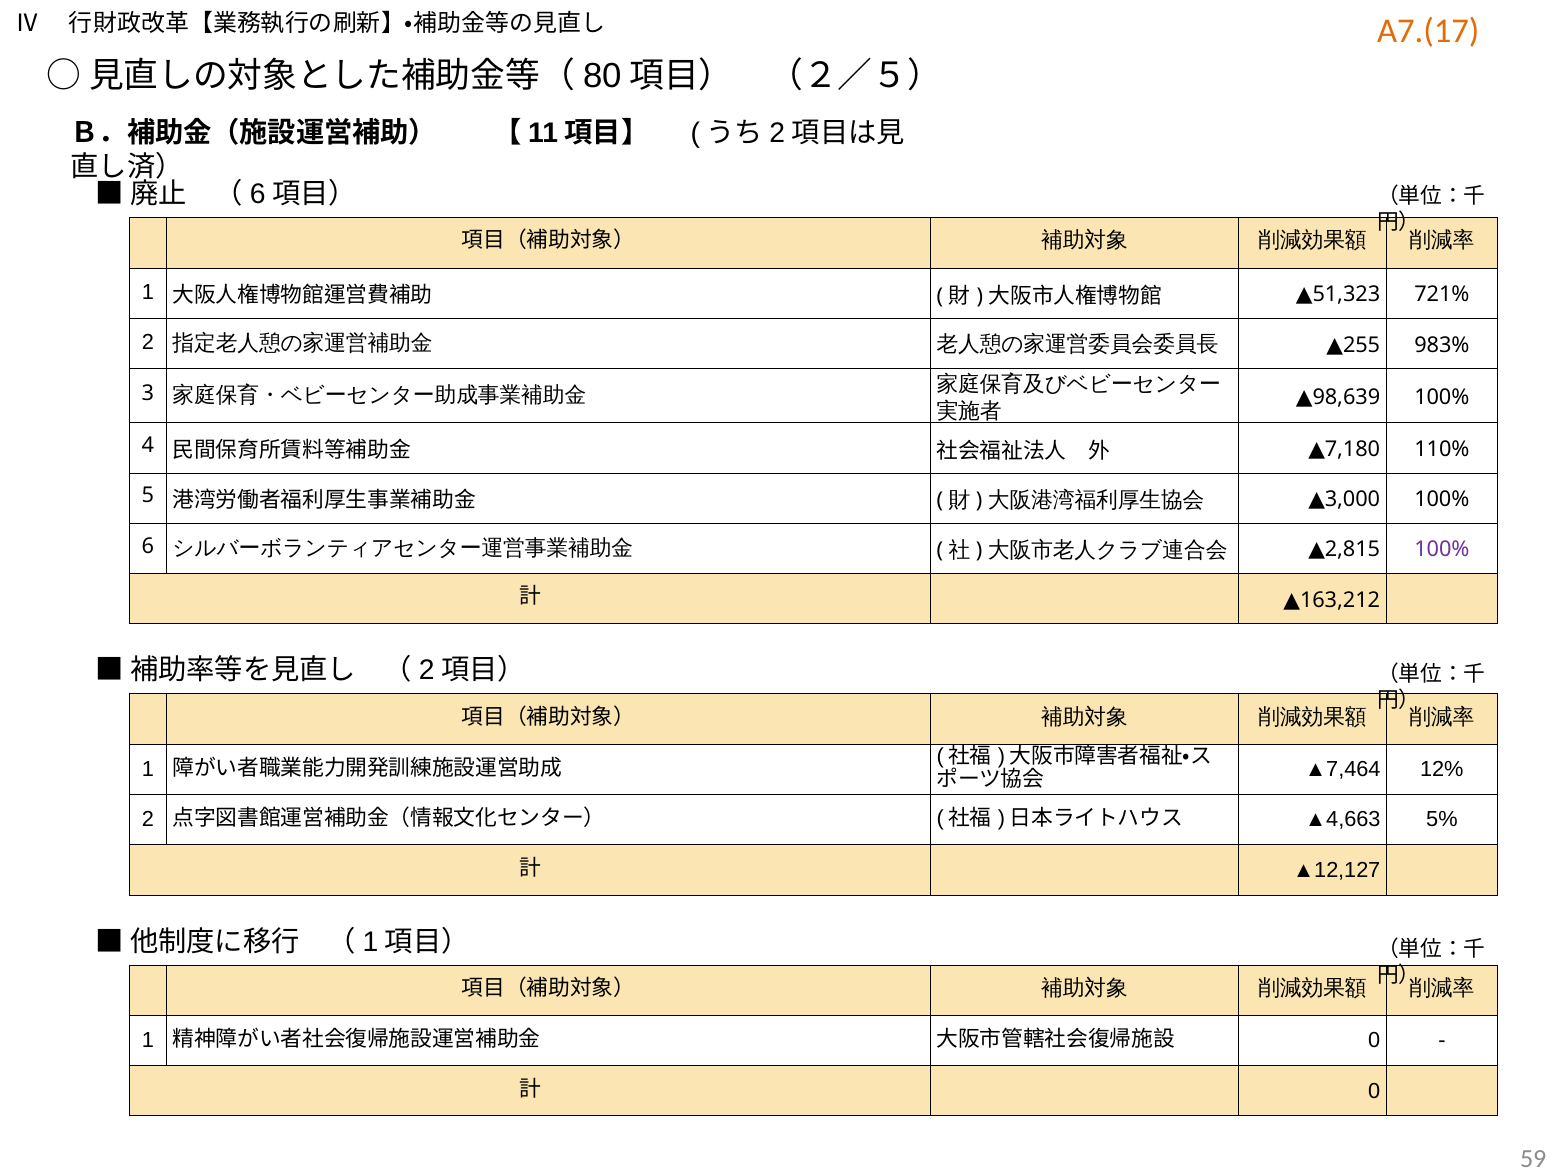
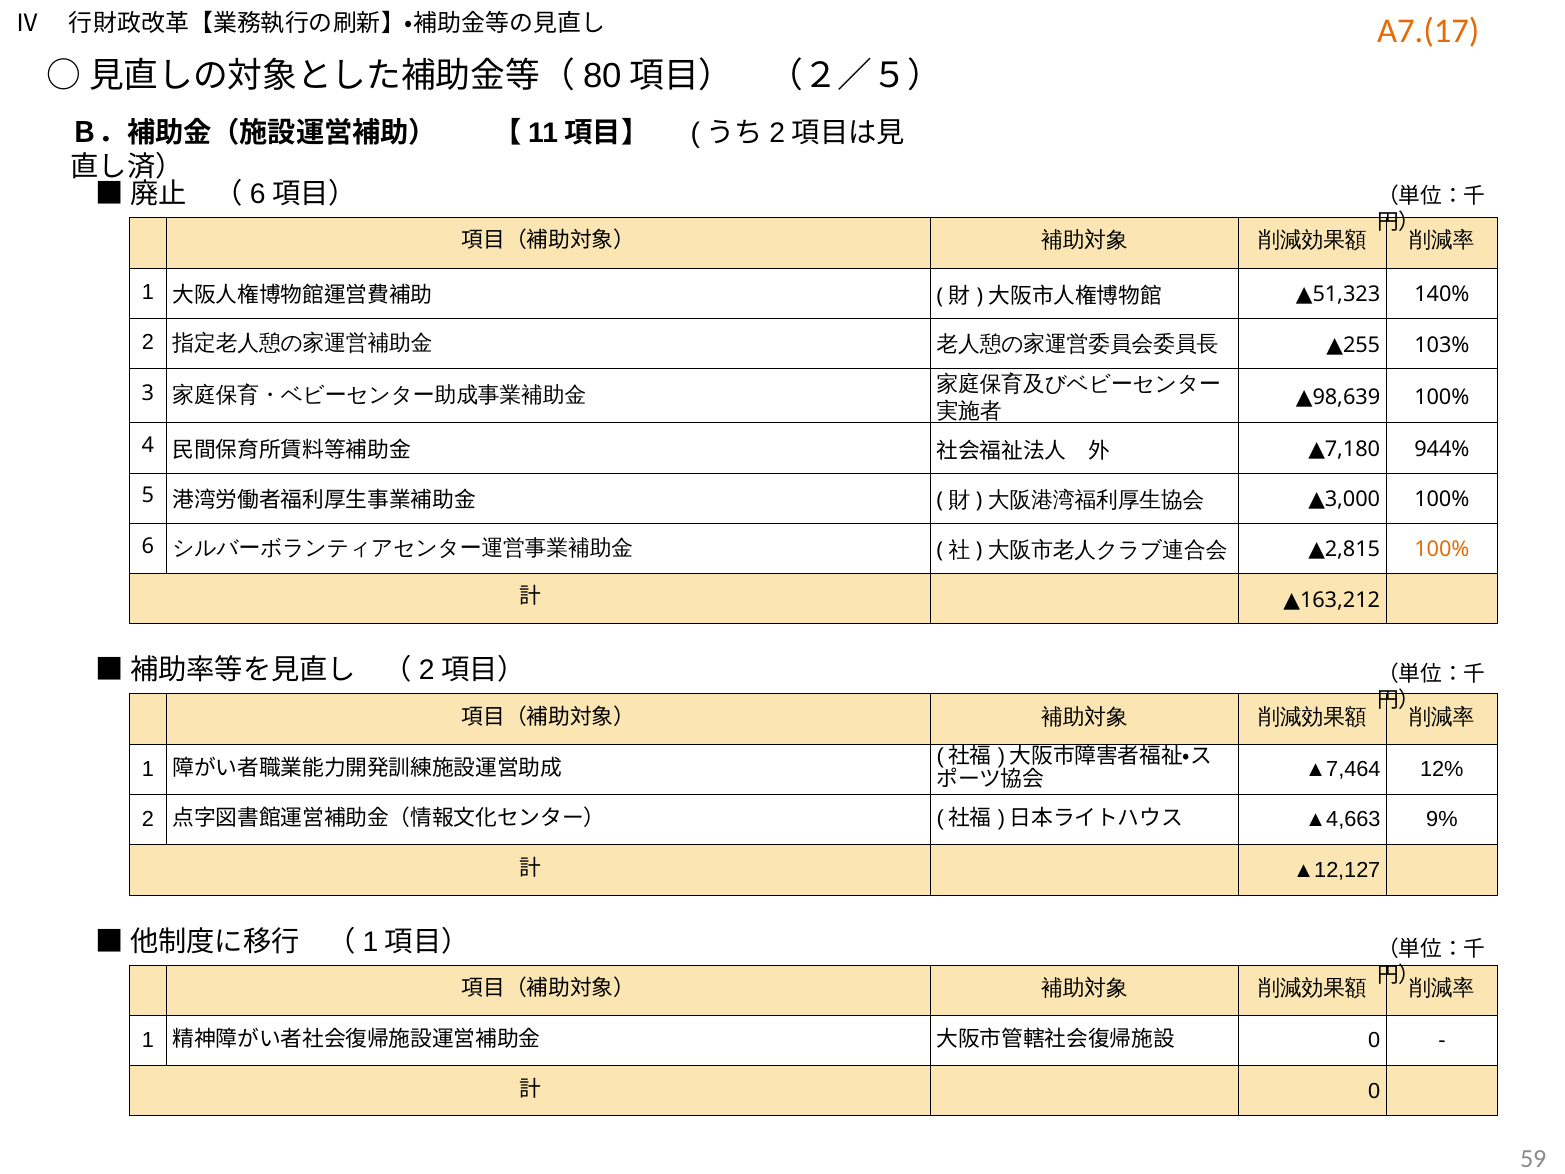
721%: 721% -> 140%
983%: 983% -> 103%
110%: 110% -> 944%
100% at (1442, 550) colour: purple -> orange
5%: 5% -> 9%
